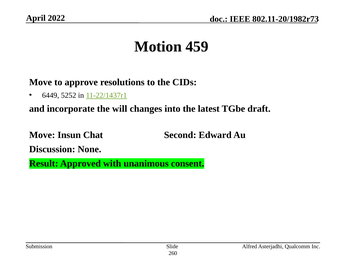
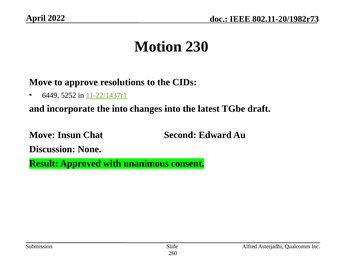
459: 459 -> 230
the will: will -> into
